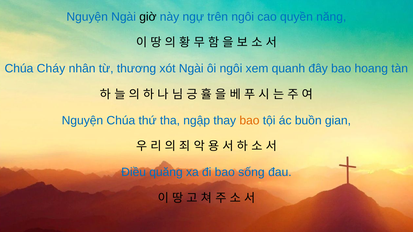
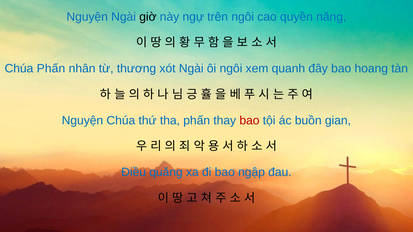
Chúa Cháy: Cháy -> Phấn
tha ngập: ngập -> phấn
bao at (249, 121) colour: orange -> red
sống: sống -> ngập
